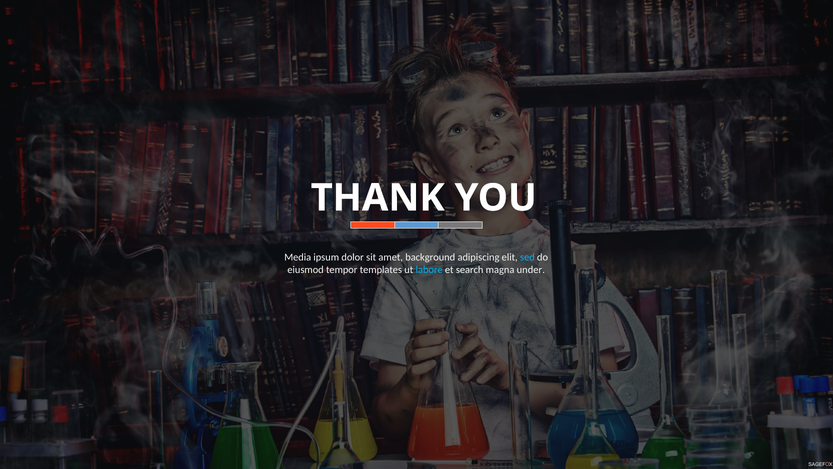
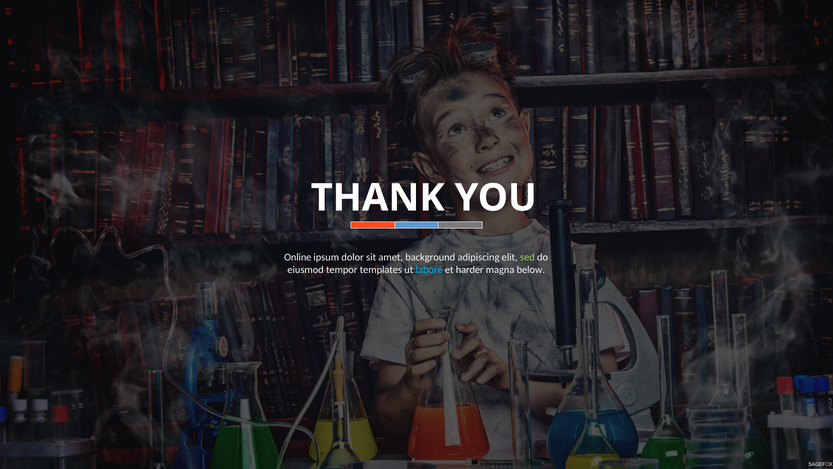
Media: Media -> Online
sed colour: light blue -> light green
search: search -> harder
under: under -> below
